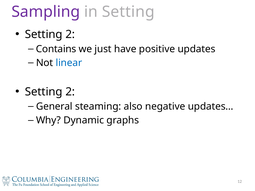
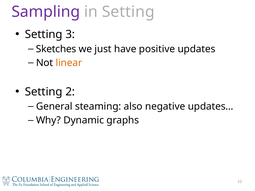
2 at (70, 34): 2 -> 3
Contains: Contains -> Sketches
linear colour: blue -> orange
